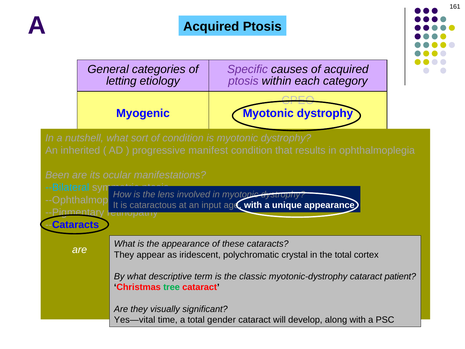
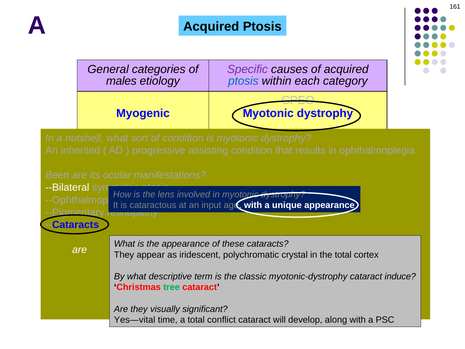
letting: letting -> males
ptosis at (243, 81) colour: purple -> blue
manifest: manifest -> assisting
--Bilateral colour: light blue -> white
patient: patient -> induce
gender: gender -> conflict
